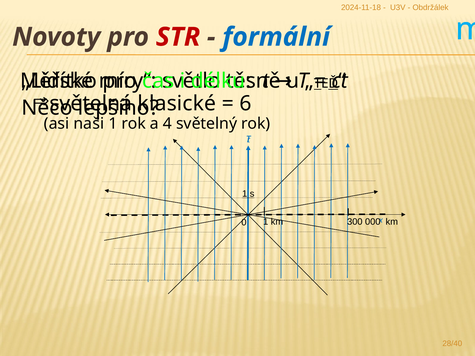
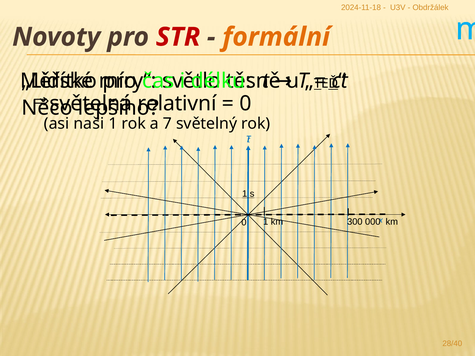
formální colour: blue -> orange
klasické: klasické -> relativní
6 at (245, 104): 6 -> 0
4: 4 -> 7
